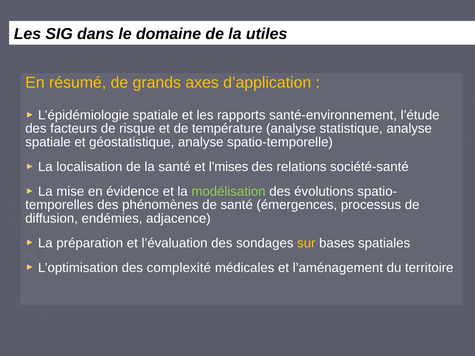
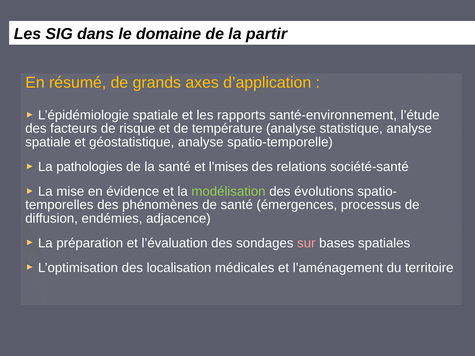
utiles: utiles -> partir
localisation: localisation -> pathologies
sur colour: yellow -> pink
complexité: complexité -> localisation
